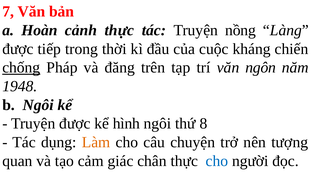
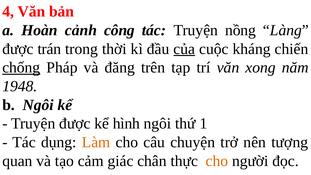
7: 7 -> 4
cảnh thực: thực -> công
tiếp: tiếp -> trán
của underline: none -> present
ngôn: ngôn -> xong
8: 8 -> 1
cho at (217, 161) colour: blue -> orange
